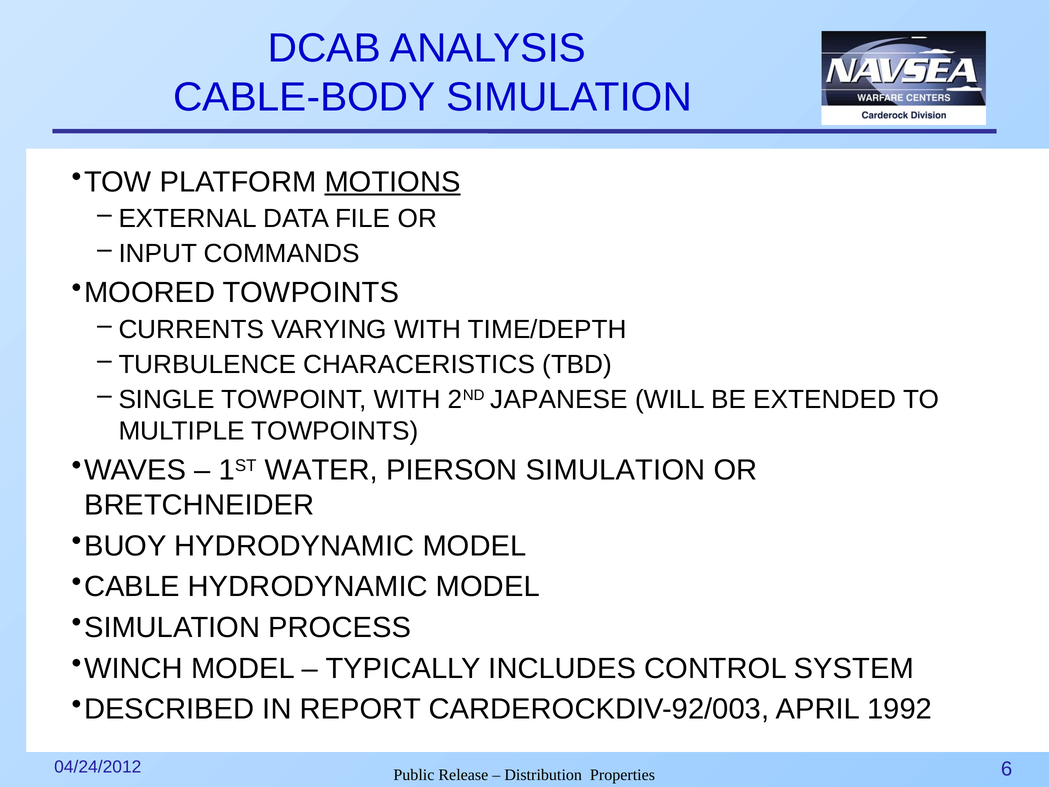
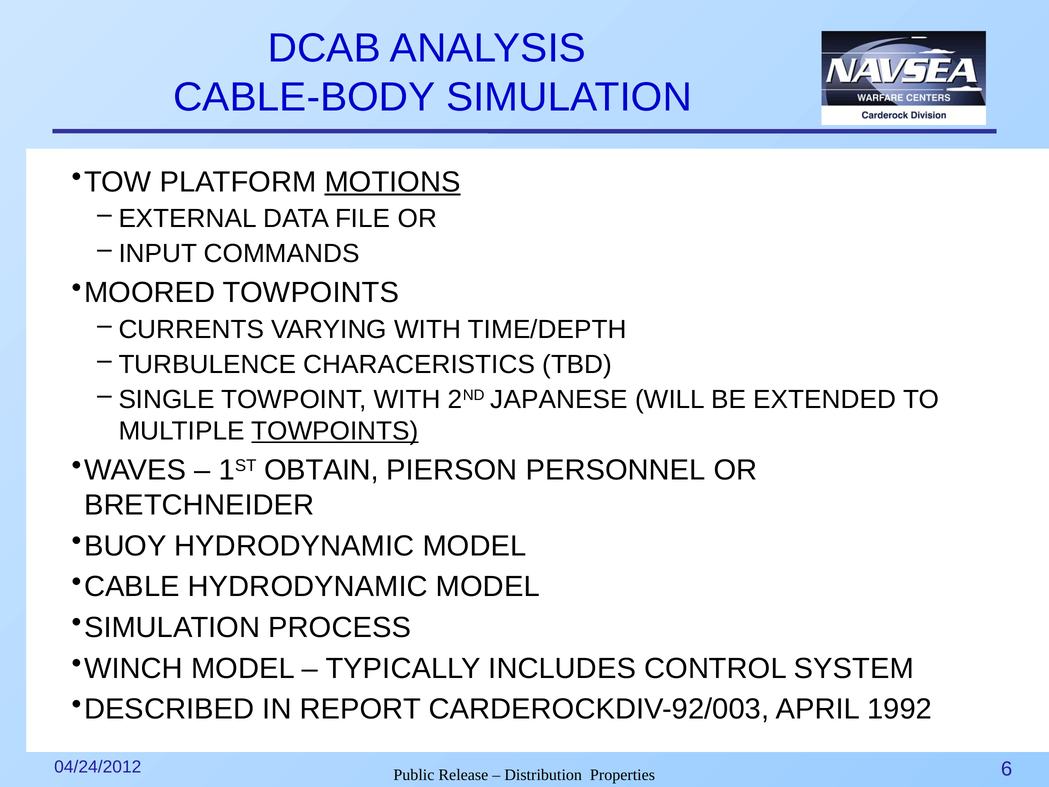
TOWPOINTS at (335, 431) underline: none -> present
WATER: WATER -> OBTAIN
PIERSON SIMULATION: SIMULATION -> PERSONNEL
